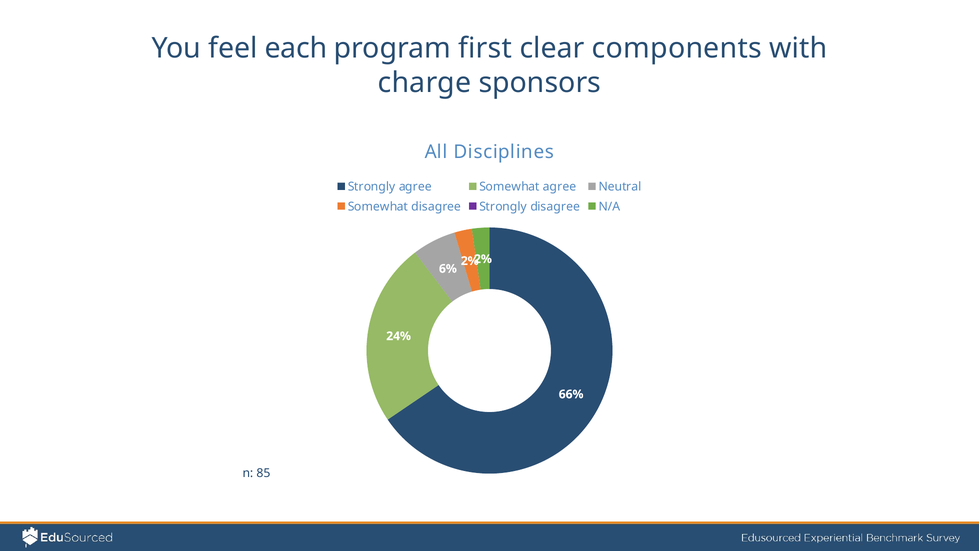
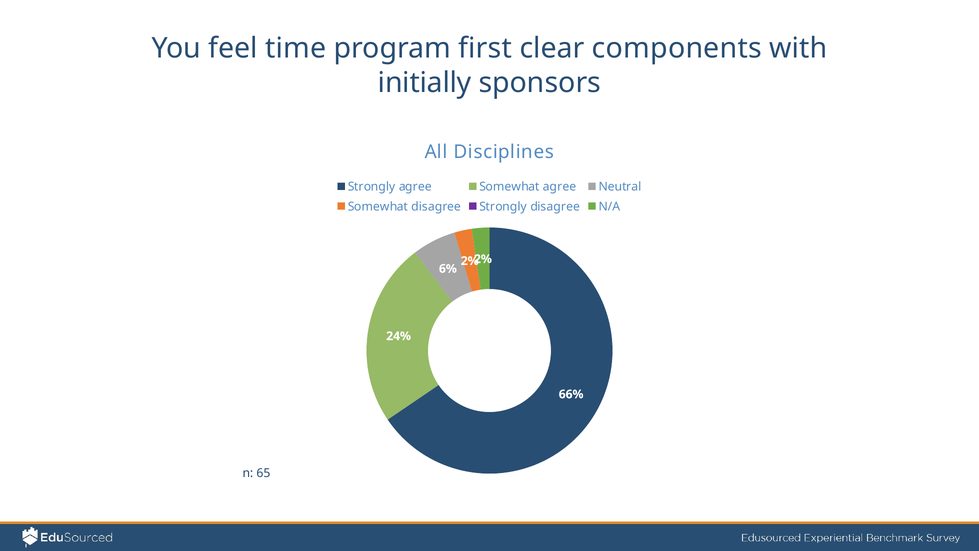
each: each -> time
charge: charge -> initially
85: 85 -> 65
